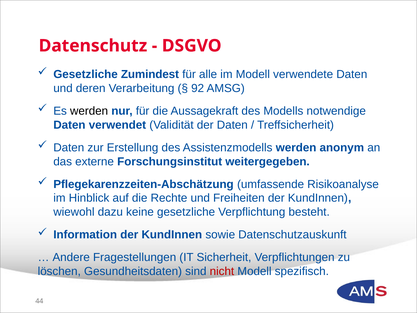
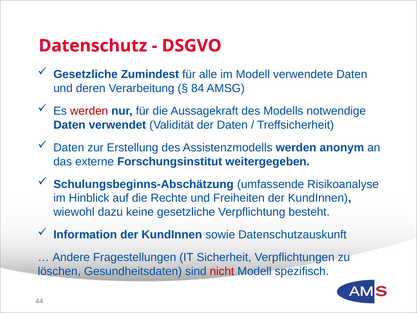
92: 92 -> 84
werden at (89, 111) colour: black -> red
Pflegekarenzzeiten-Abschätzung: Pflegekarenzzeiten-Abschätzung -> Schulungsbeginns-Abschätzung
